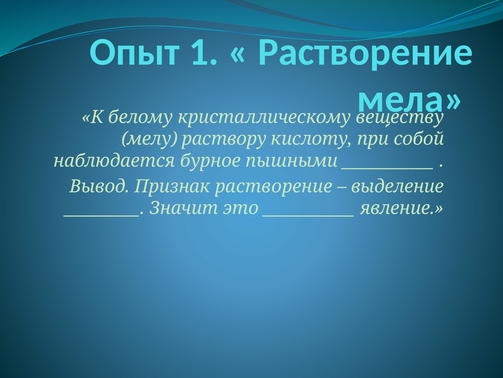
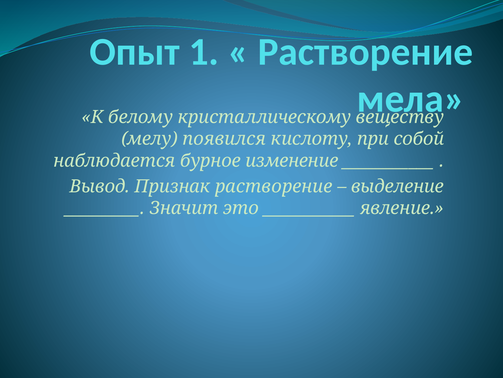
раствору: раствору -> появился
пышными: пышными -> изменение
